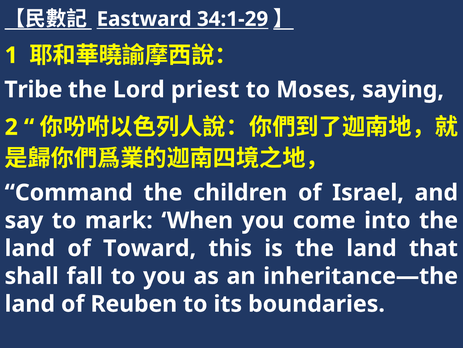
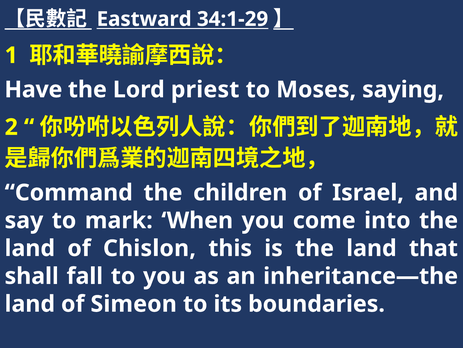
Tribe: Tribe -> Have
Toward: Toward -> Chislon
Reuben: Reuben -> Simeon
